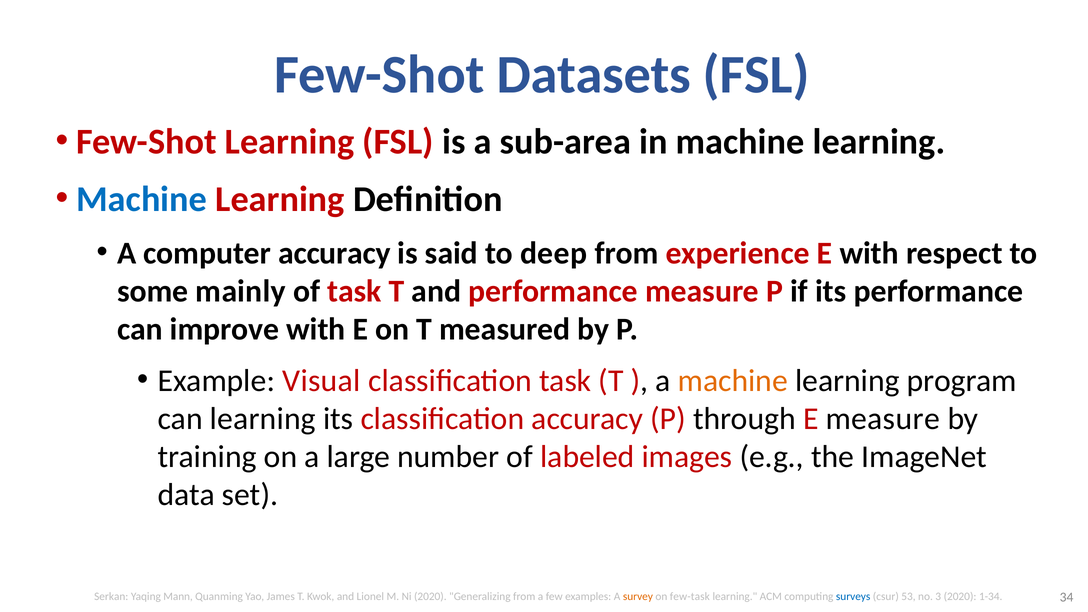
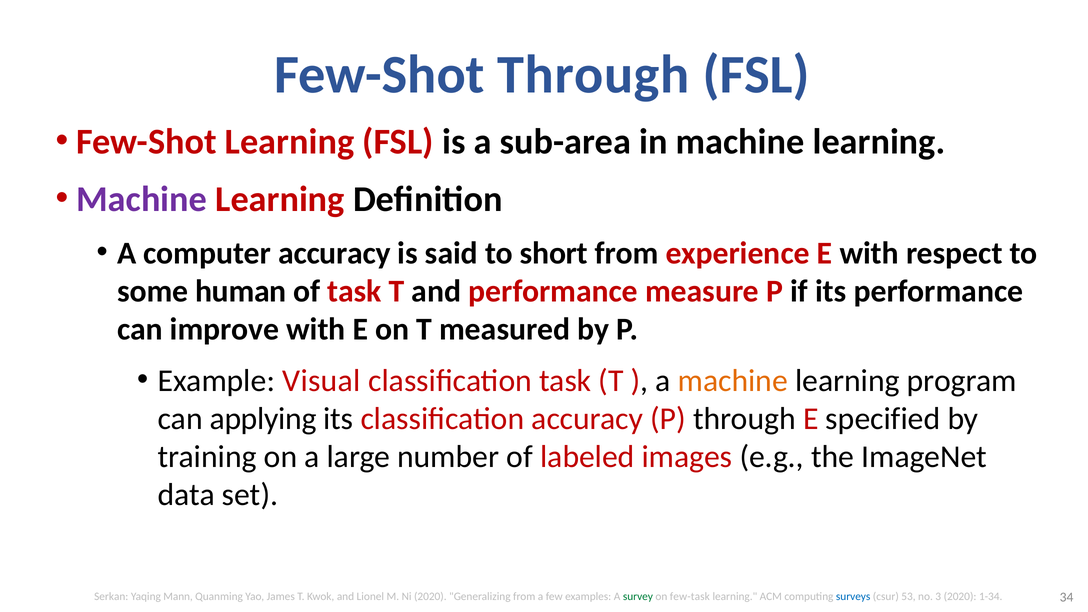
Few-Shot Datasets: Datasets -> Through
Machine at (142, 199) colour: blue -> purple
deep: deep -> short
mainly: mainly -> human
can learning: learning -> applying
E measure: measure -> specified
survey colour: orange -> green
